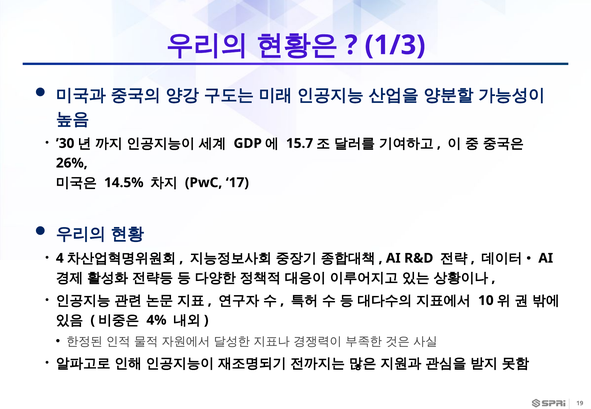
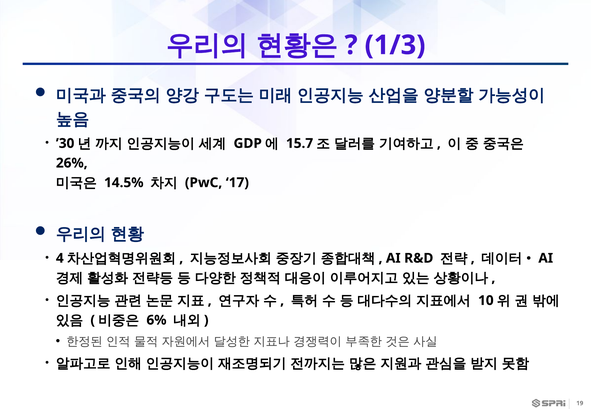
4%: 4% -> 6%
